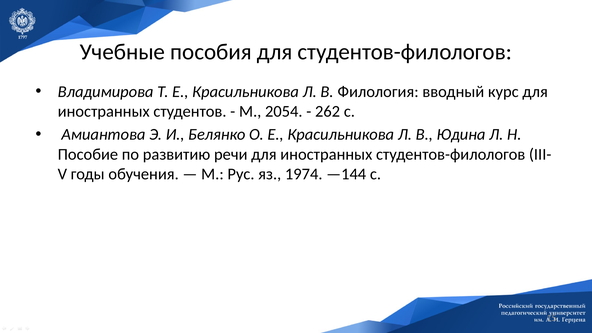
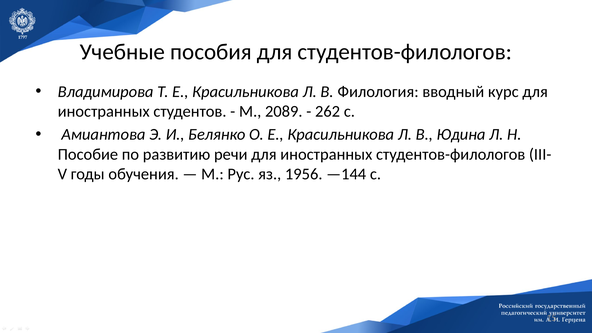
2054: 2054 -> 2089
1974: 1974 -> 1956
